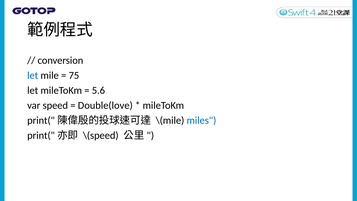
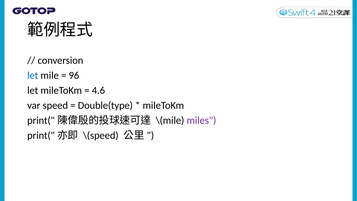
75: 75 -> 96
5.6: 5.6 -> 4.6
Double(love: Double(love -> Double(type
miles colour: blue -> purple
